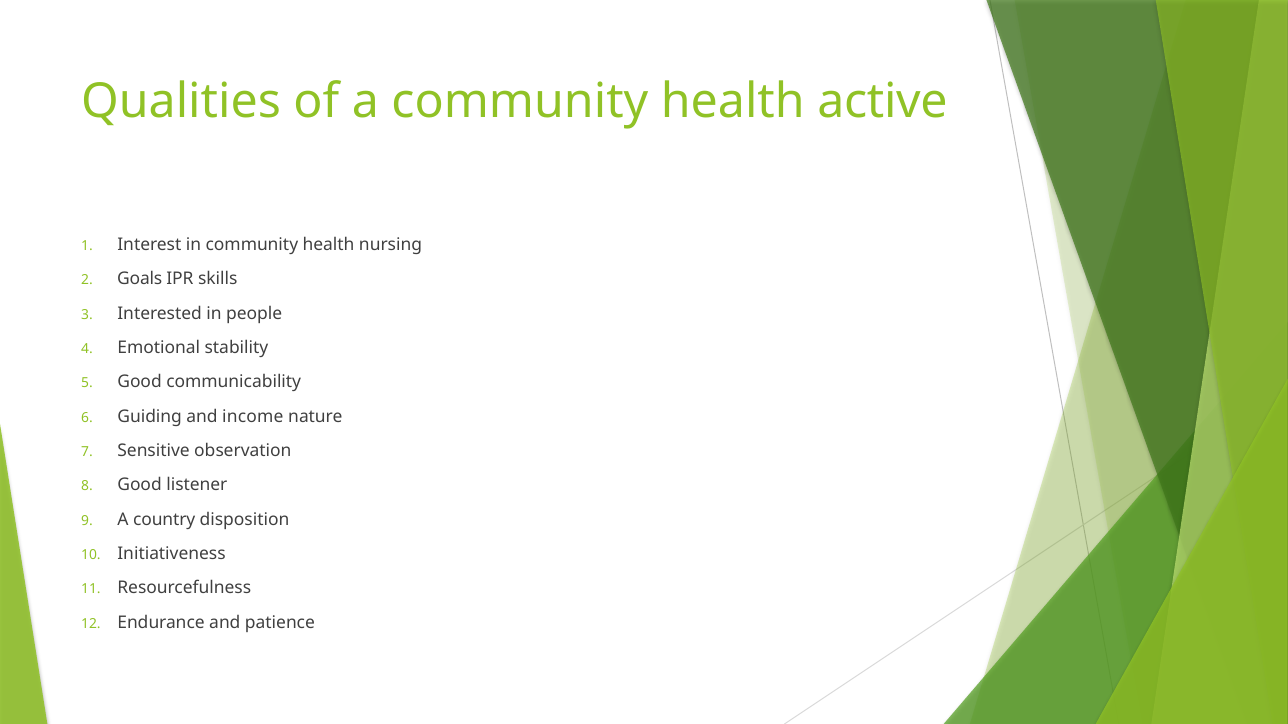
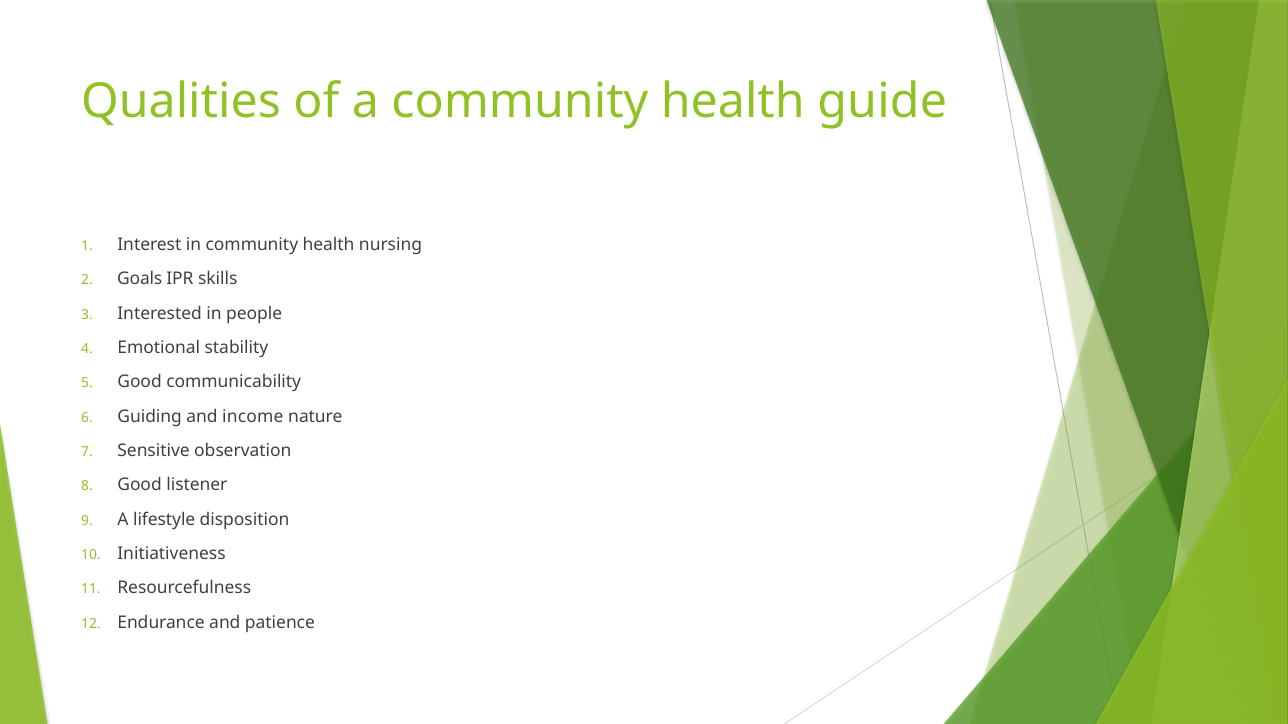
active: active -> guide
country: country -> lifestyle
